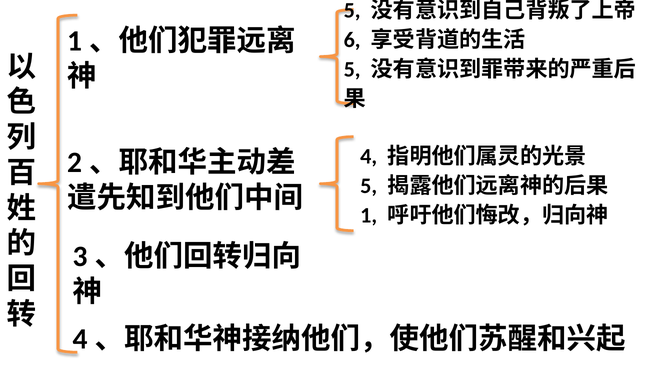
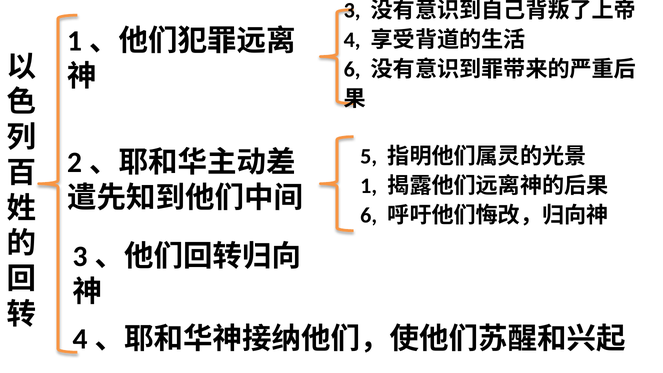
5 at (352, 11): 5 -> 3
6: 6 -> 4
5 at (352, 70): 5 -> 6
4: 4 -> 5
5 at (369, 186): 5 -> 1
1 at (369, 216): 1 -> 6
